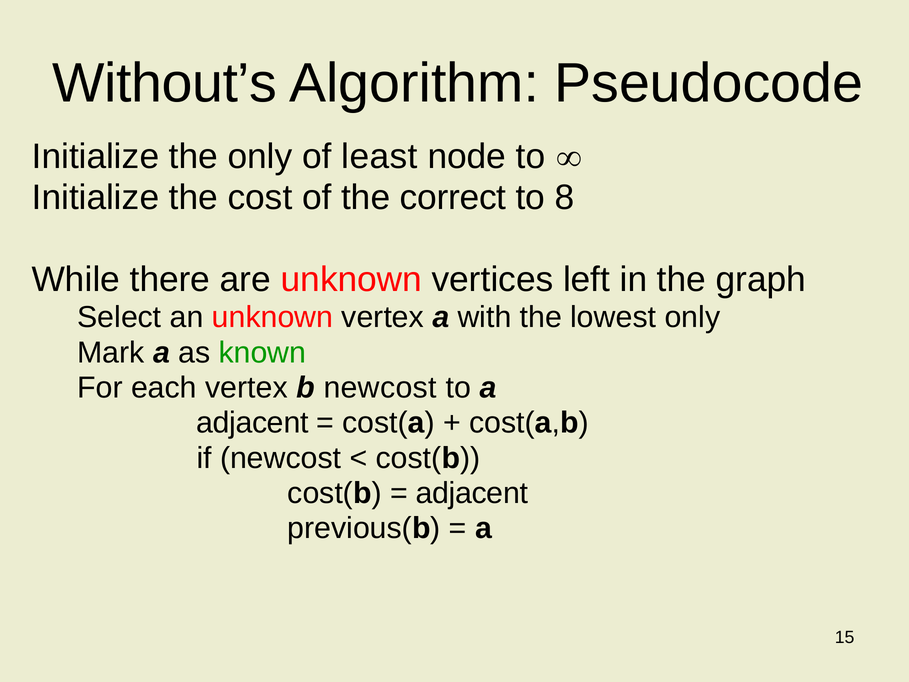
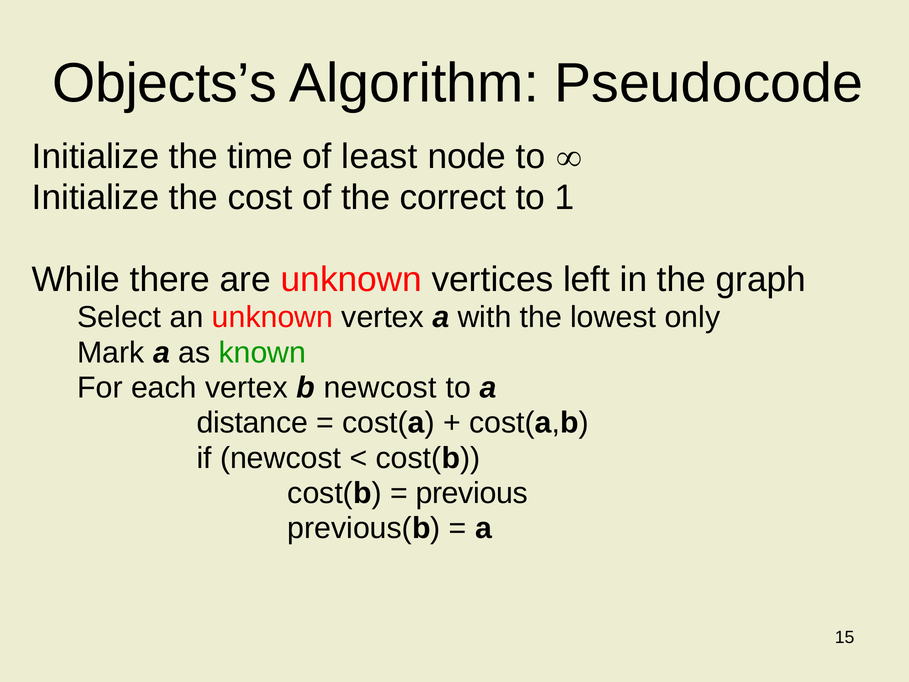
Without’s: Without’s -> Objects’s
the only: only -> time
8: 8 -> 1
adjacent at (252, 423): adjacent -> distance
adjacent at (472, 493): adjacent -> previous
